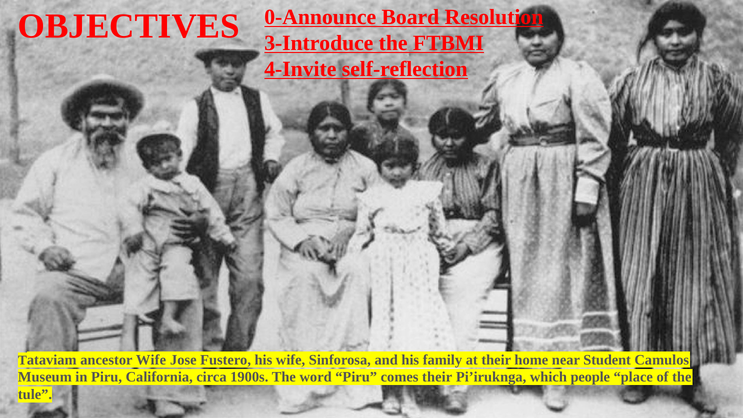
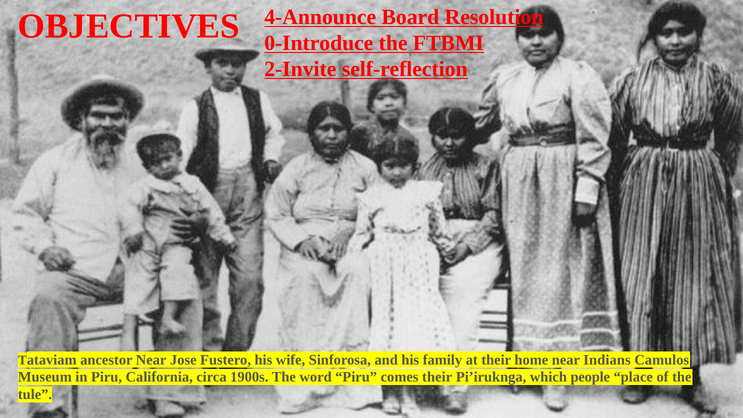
0-Announce: 0-Announce -> 4-Announce
3-Introduce: 3-Introduce -> 0-Introduce
4-Invite: 4-Invite -> 2-Invite
ancestor Wife: Wife -> Near
Student: Student -> Indians
